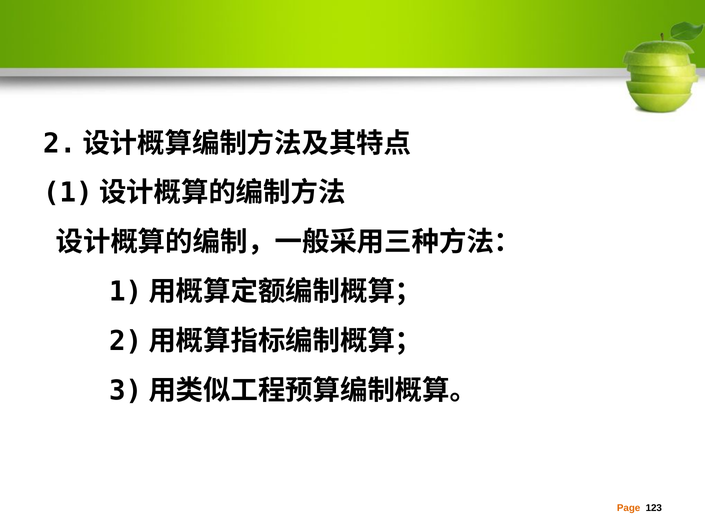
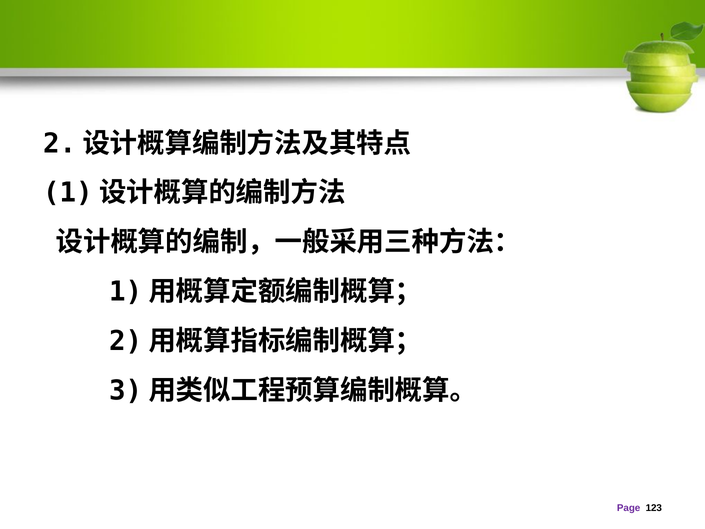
Page colour: orange -> purple
